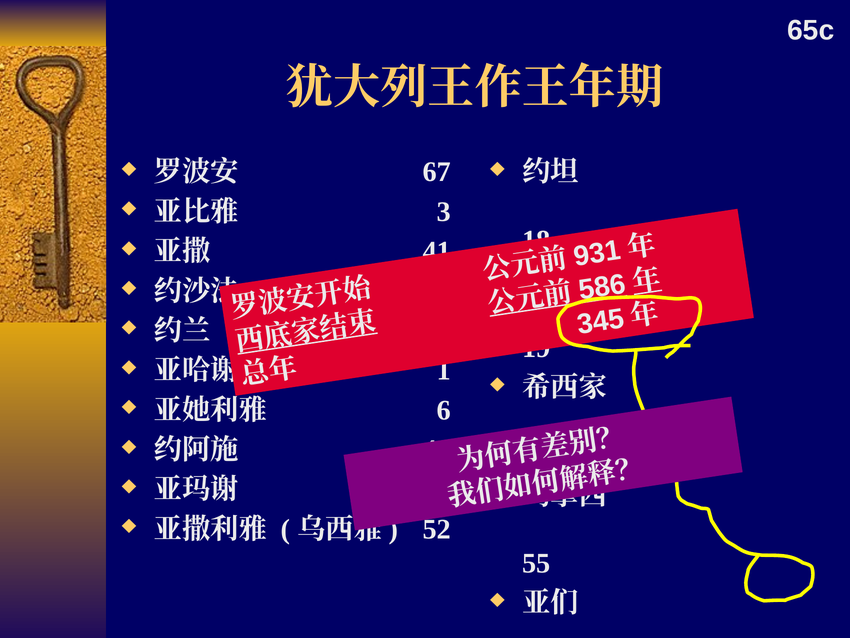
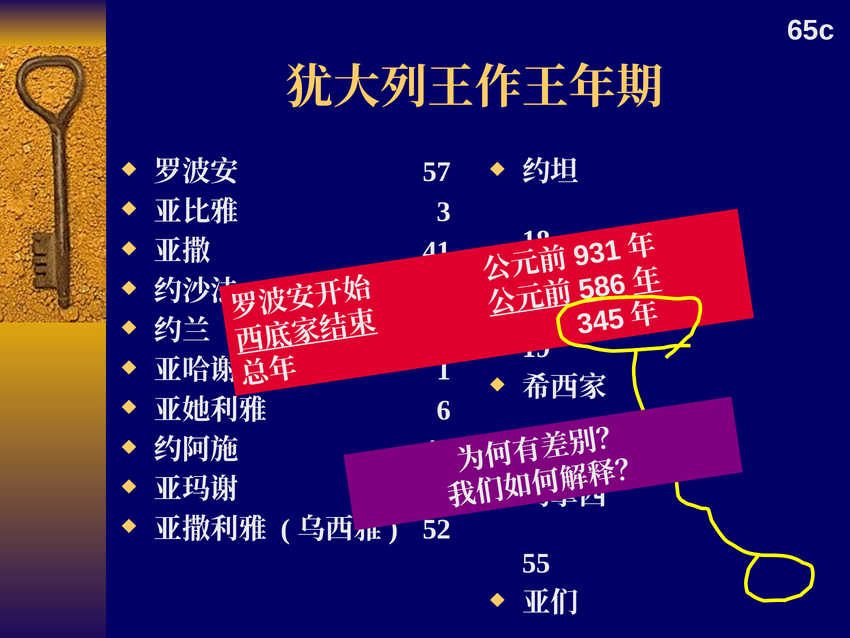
67: 67 -> 57
